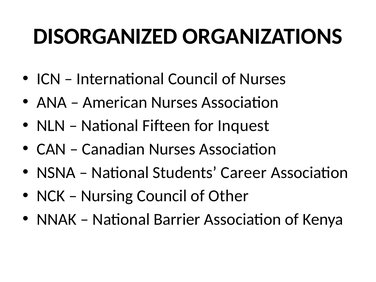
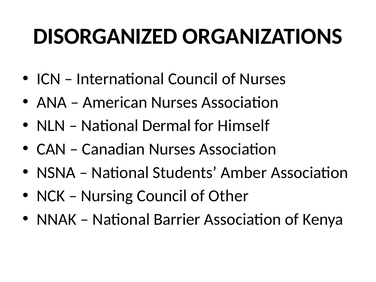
Fifteen: Fifteen -> Dermal
Inquest: Inquest -> Himself
Career: Career -> Amber
